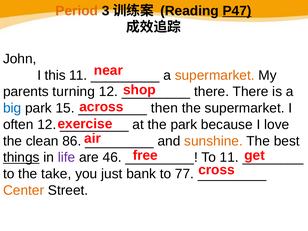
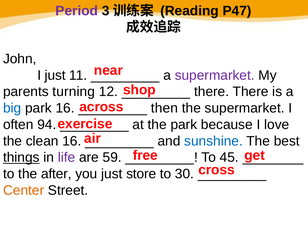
Period colour: orange -> purple
P47 underline: present -> none
I this: this -> just
supermarket at (215, 75) colour: orange -> purple
park 15: 15 -> 16
often 12: 12 -> 94
clean 86: 86 -> 16
sunshine colour: orange -> blue
46: 46 -> 59
To 11: 11 -> 45
take: take -> after
bank: bank -> store
77: 77 -> 30
